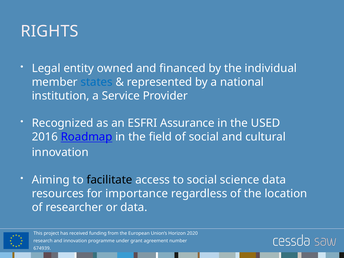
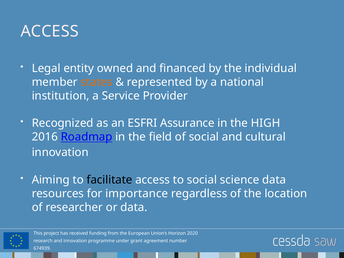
RIGHTS at (50, 31): RIGHTS -> ACCESS
states colour: blue -> orange
USED: USED -> HIGH
